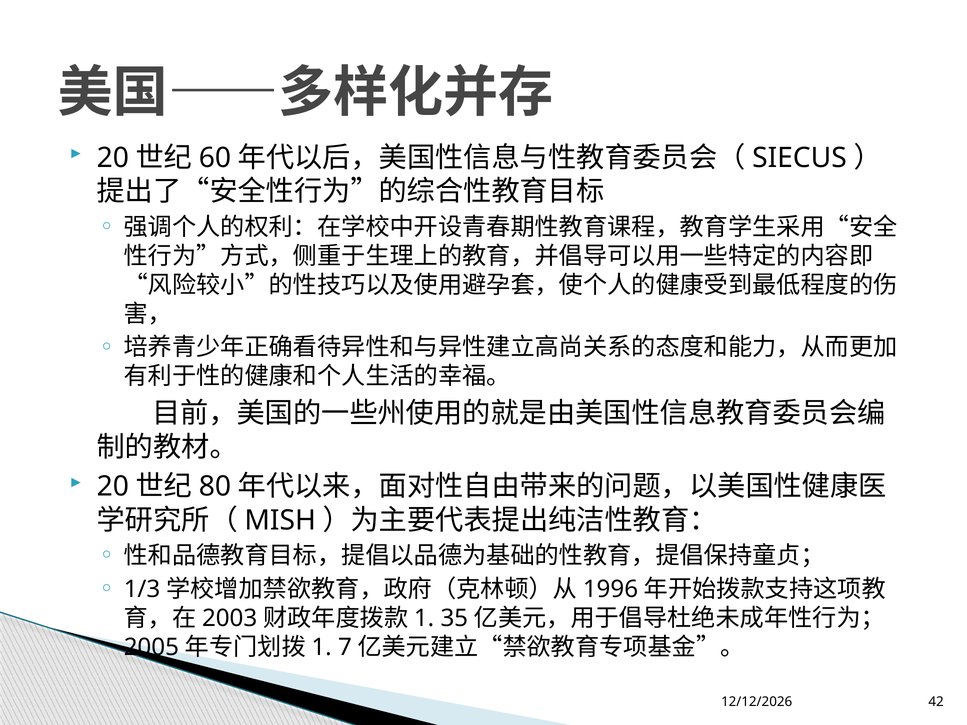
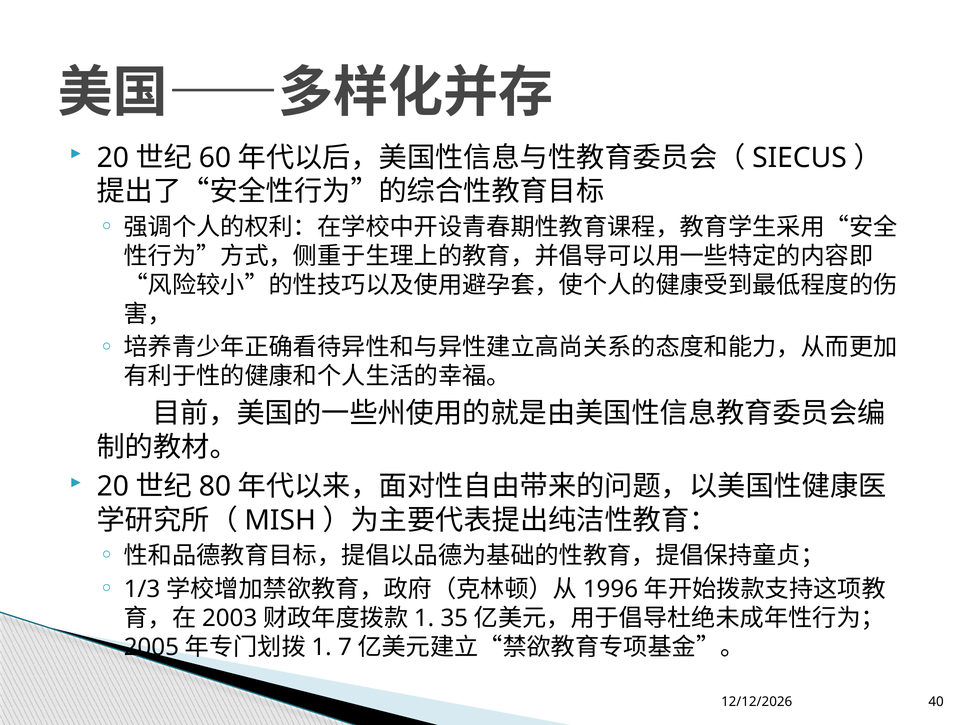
42: 42 -> 40
